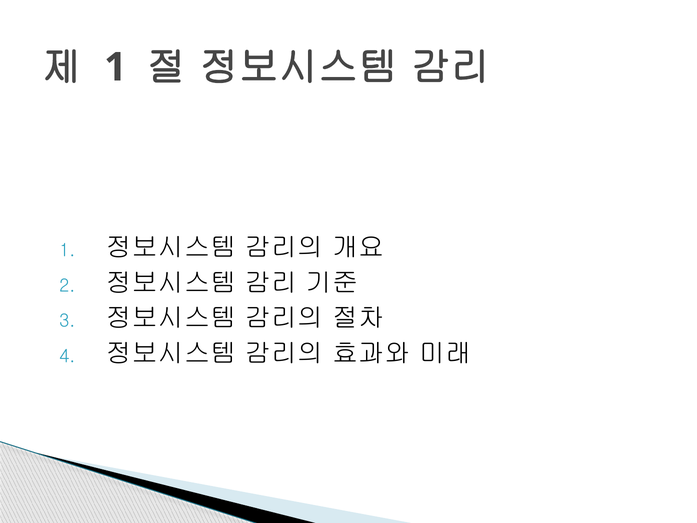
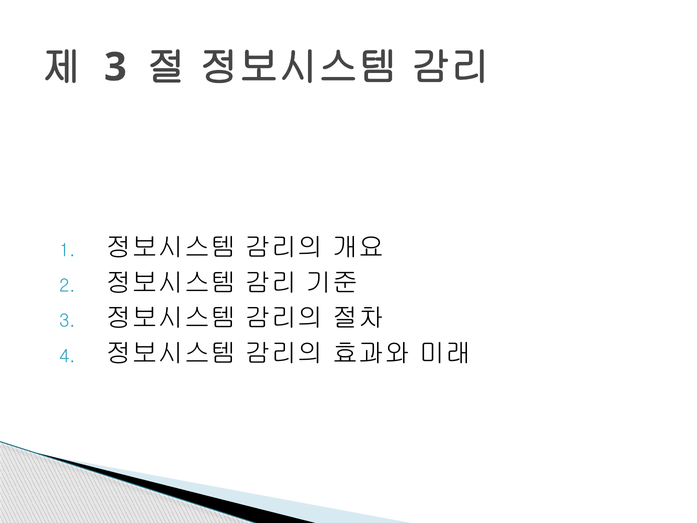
1 at (115, 67): 1 -> 3
